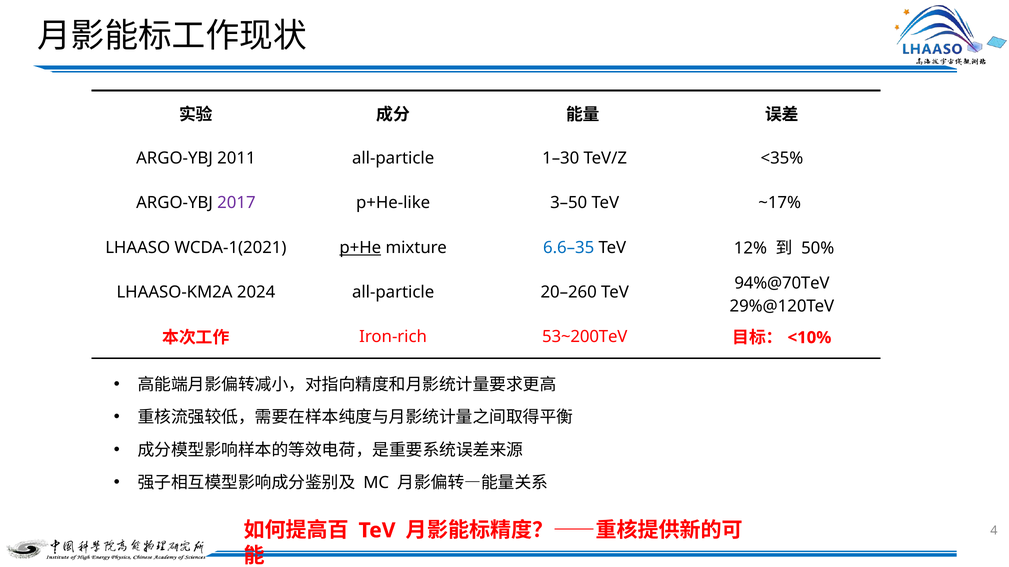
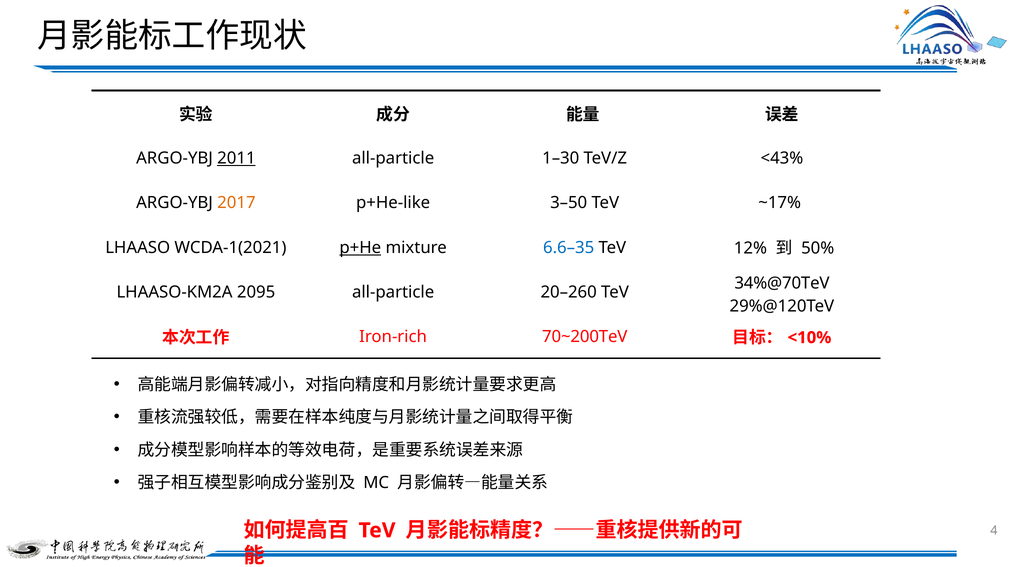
2011 underline: none -> present
<35%: <35% -> <43%
2017 colour: purple -> orange
94%@70TeV: 94%@70TeV -> 34%@70TeV
2024: 2024 -> 2095
53~200TeV: 53~200TeV -> 70~200TeV
